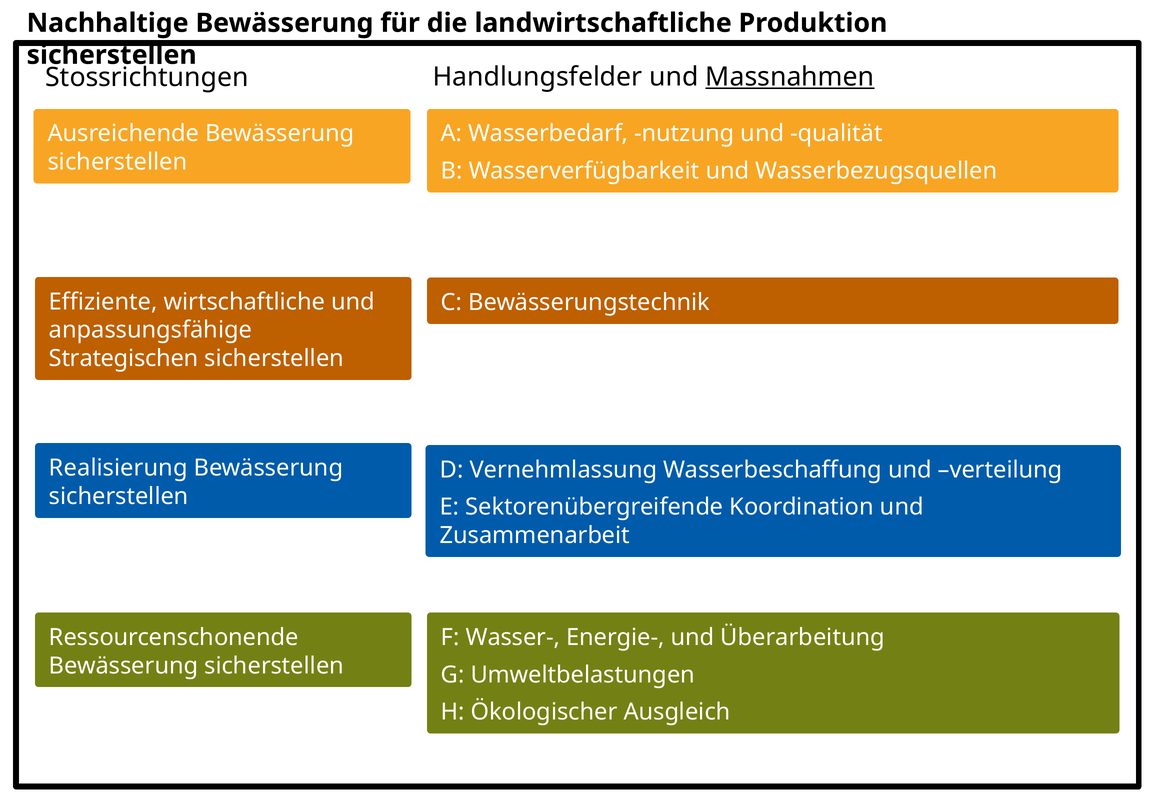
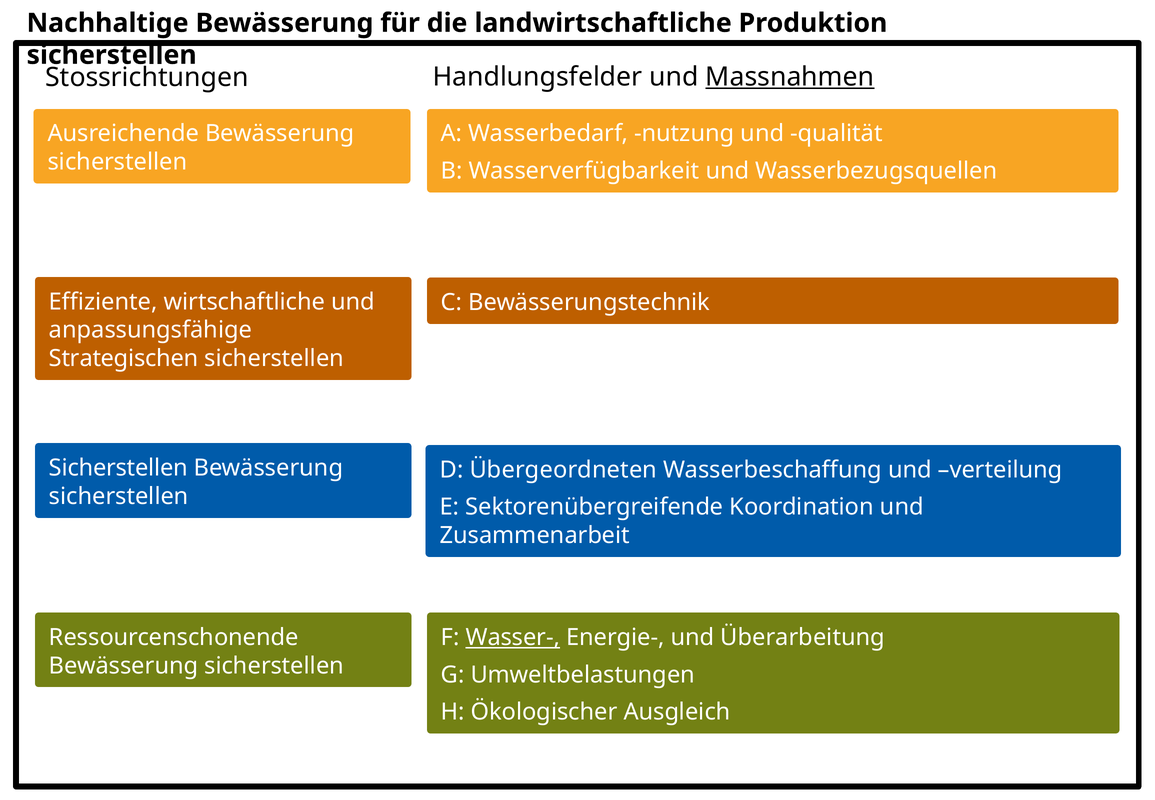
Realisierung at (118, 468): Realisierung -> Sicherstellen
Vernehmlassung: Vernehmlassung -> Übergeordneten
Wasser- underline: none -> present
